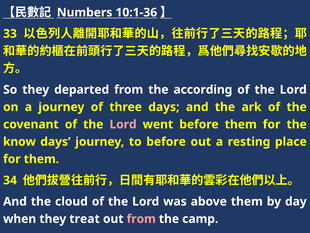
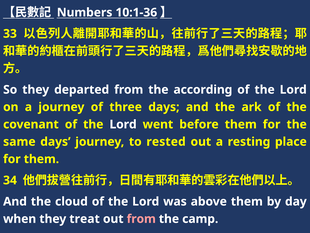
Lord at (123, 124) colour: pink -> white
know: know -> same
to before: before -> rested
